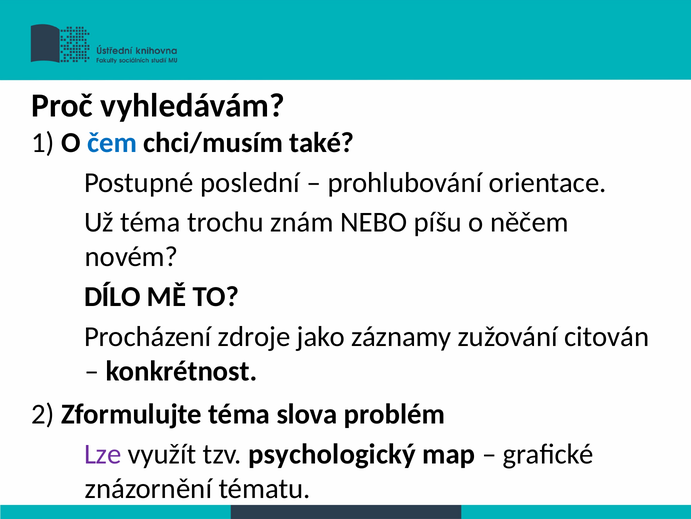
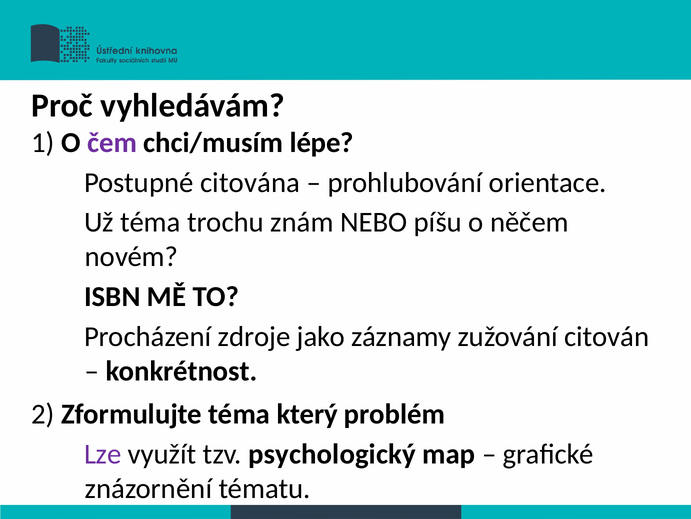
čem colour: blue -> purple
také: také -> lépe
poslední: poslední -> citována
DÍLO: DÍLO -> ISBN
slova: slova -> který
